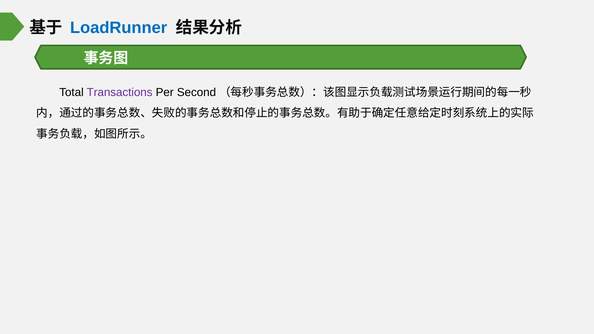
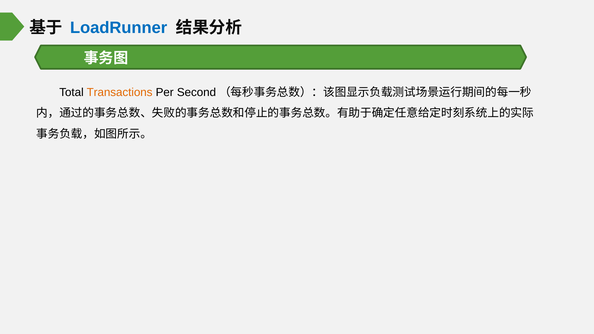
Transactions colour: purple -> orange
